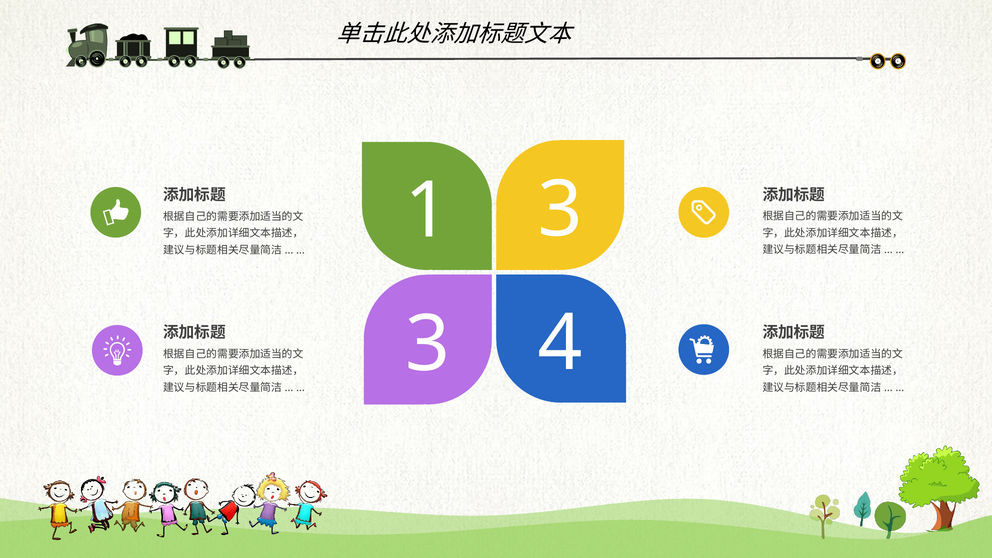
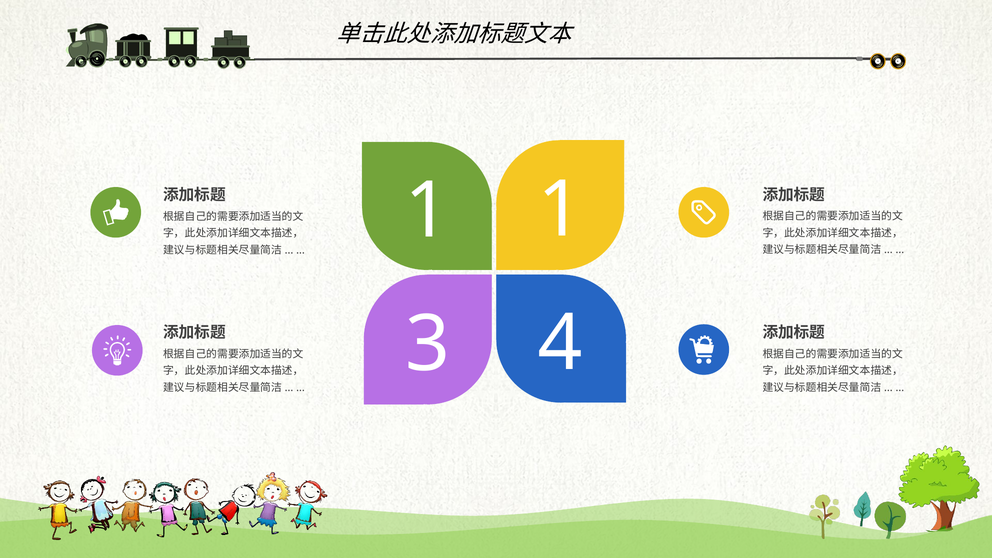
1 3: 3 -> 1
